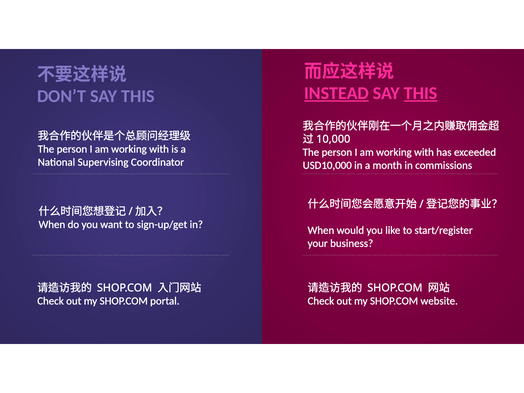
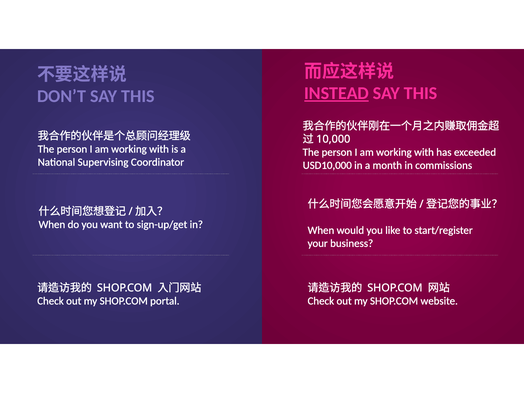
THIS at (421, 93) underline: present -> none
